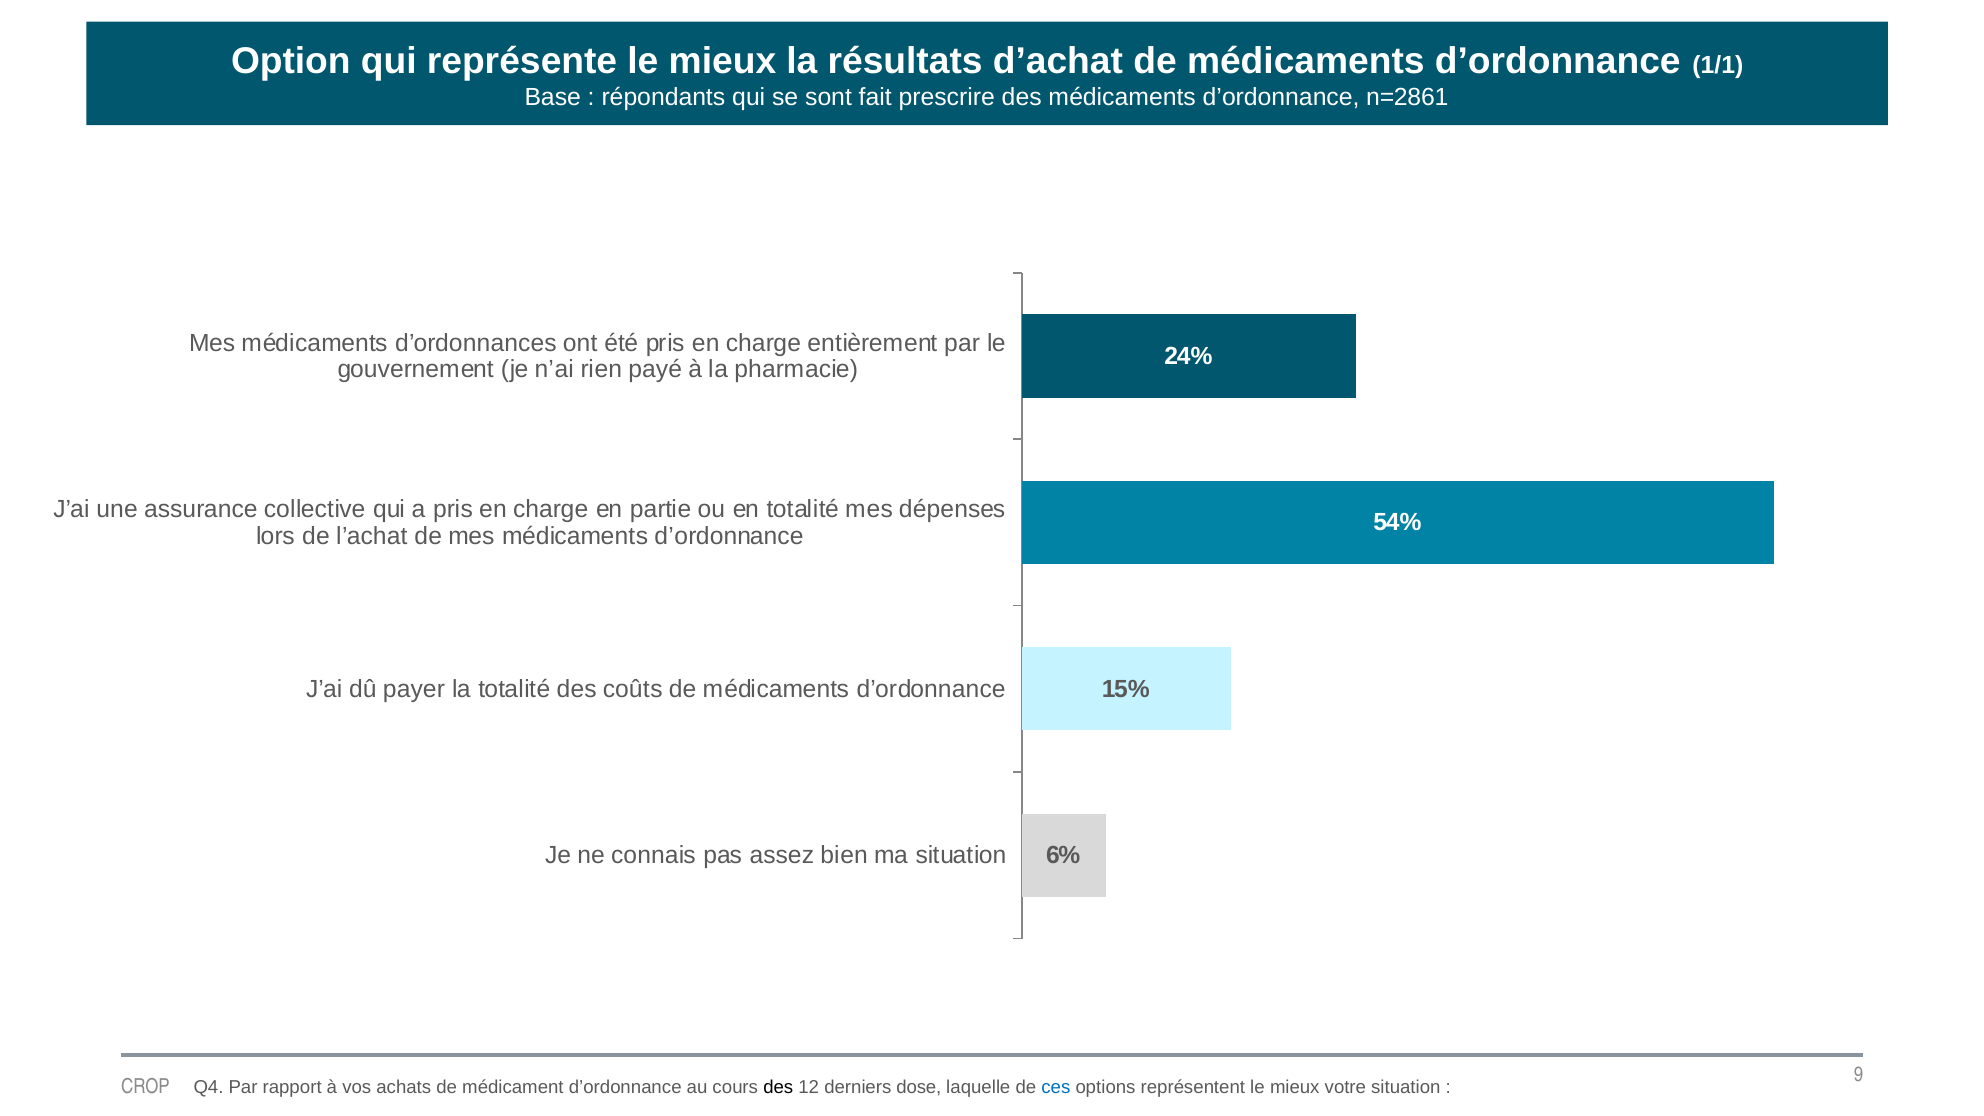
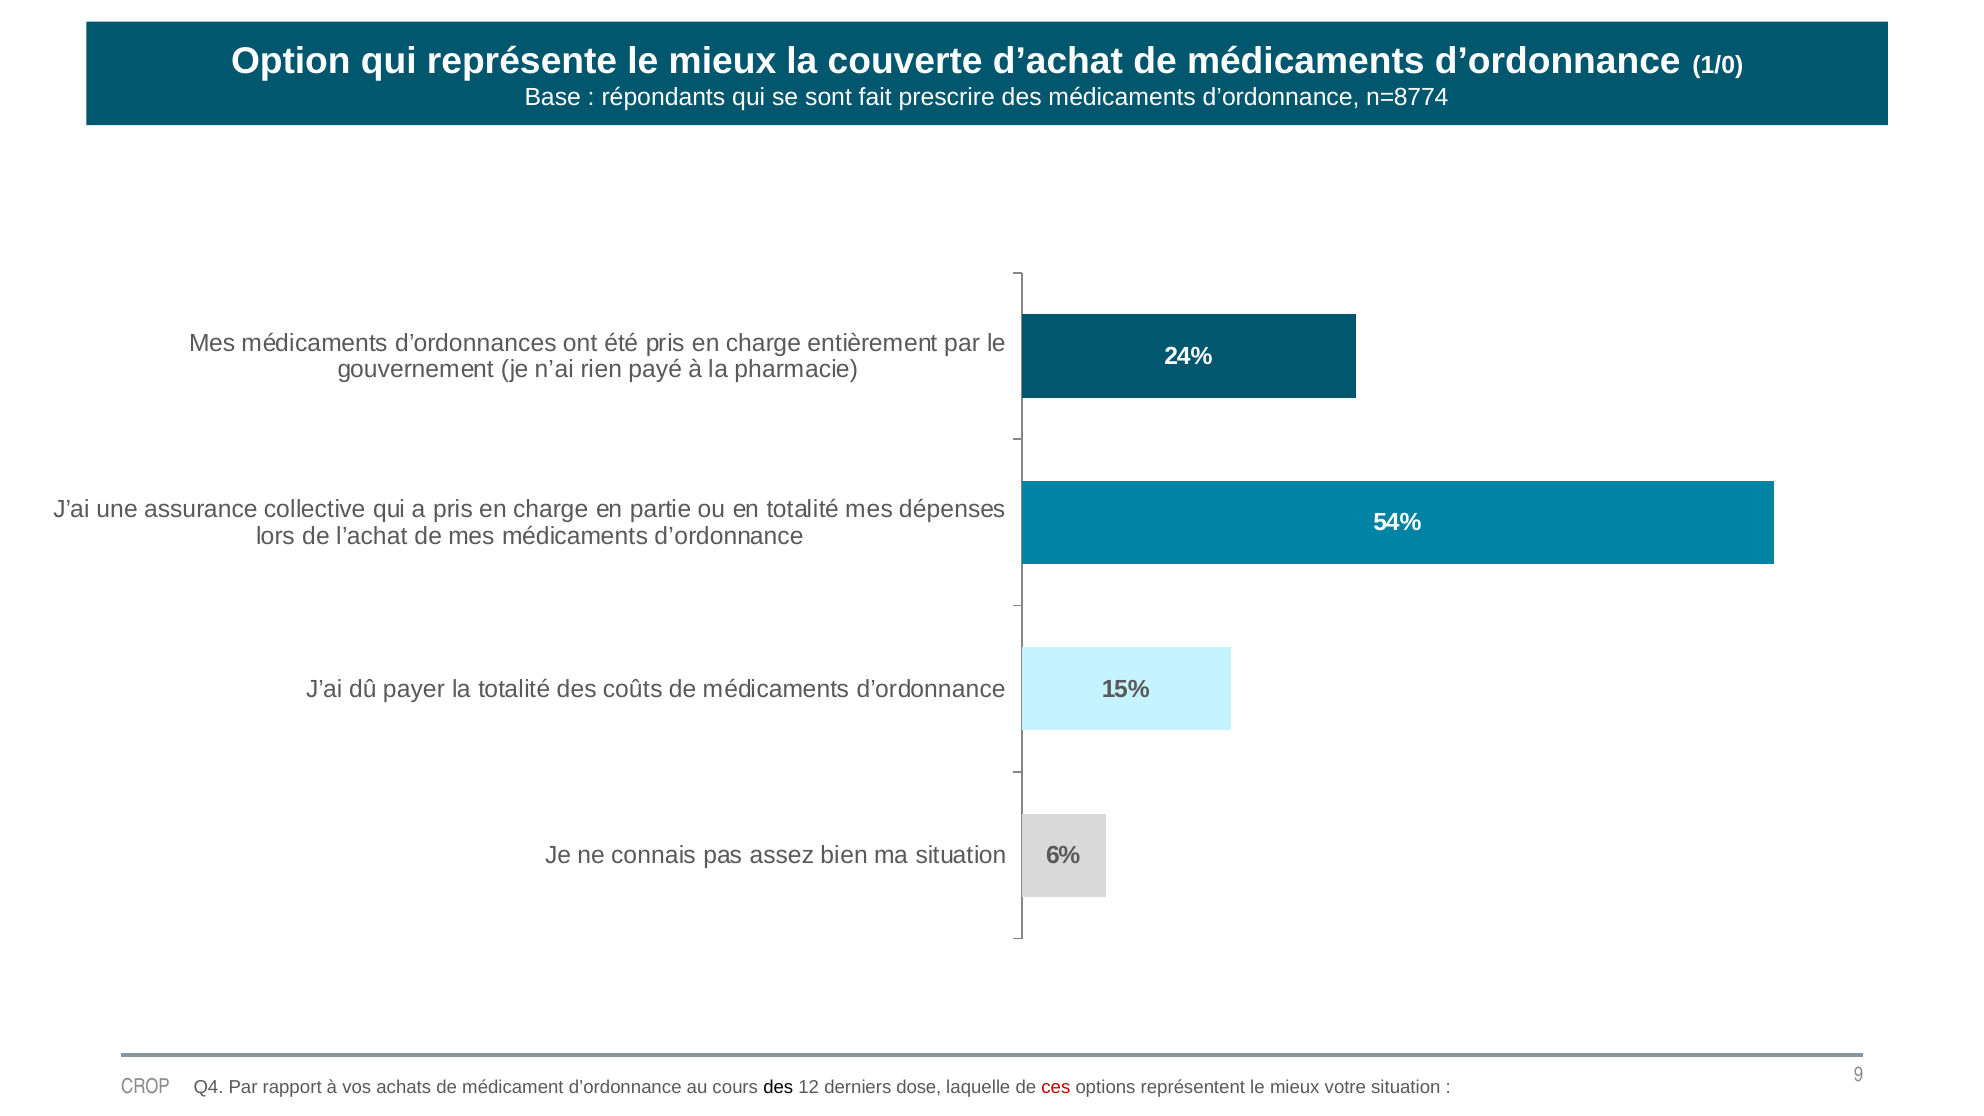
résultats: résultats -> couverte
1/1: 1/1 -> 1/0
n=2861: n=2861 -> n=8774
ces colour: blue -> red
